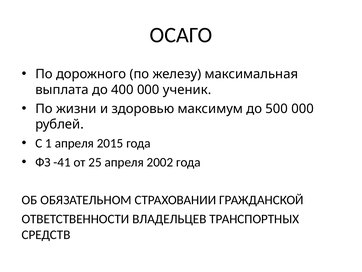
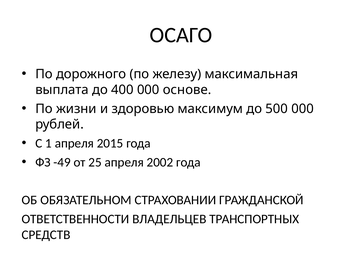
ученик: ученик -> основе
-41: -41 -> -49
